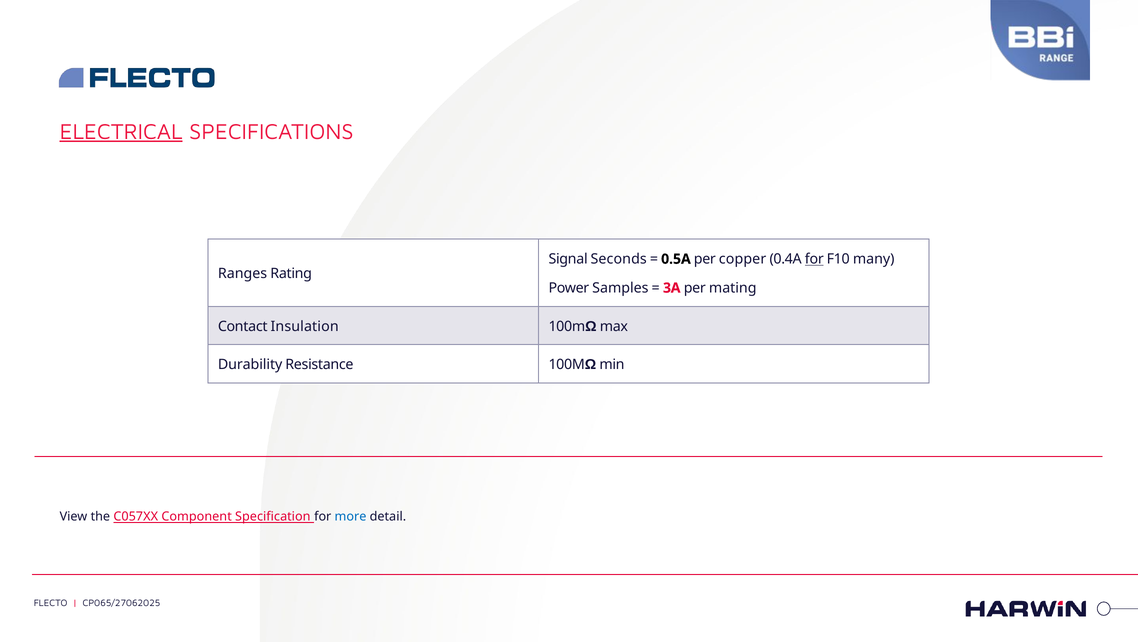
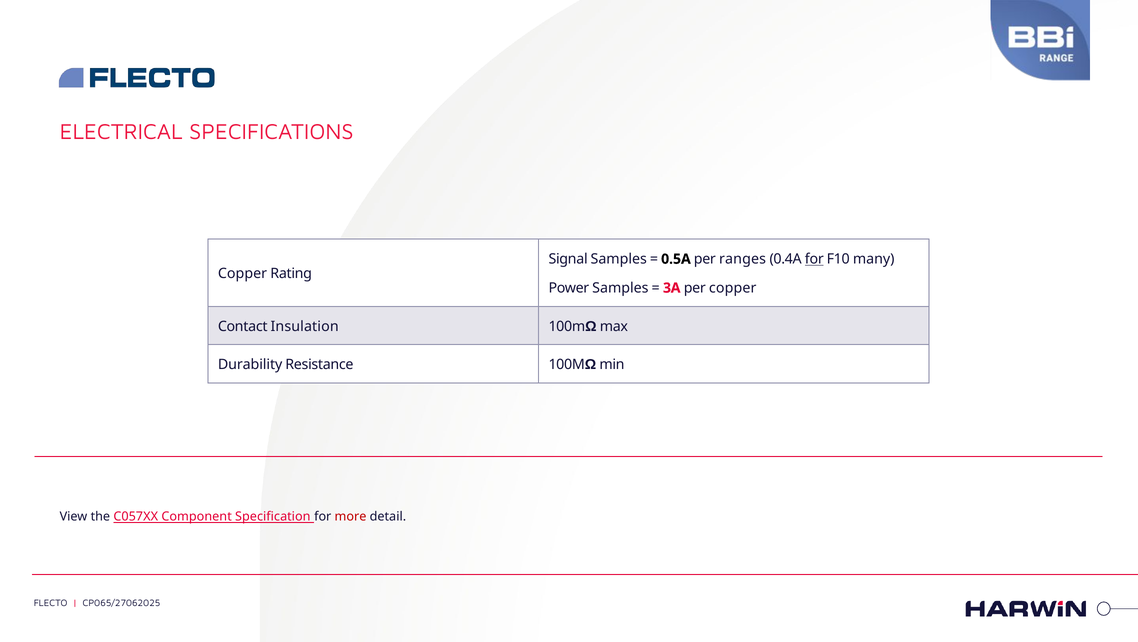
ELECTRICAL underline: present -> none
Signal Seconds: Seconds -> Samples
copper: copper -> ranges
Ranges at (243, 273): Ranges -> Copper
per mating: mating -> copper
more colour: blue -> red
